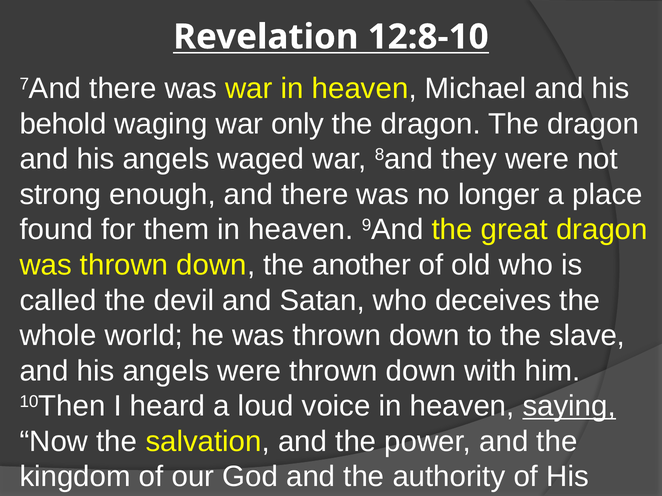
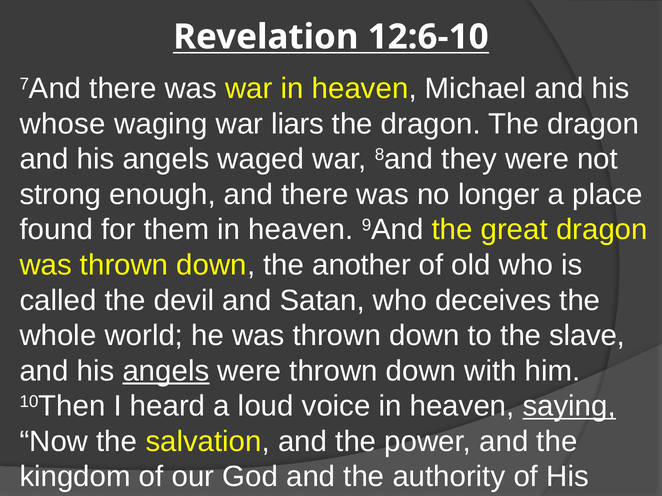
12:8-10: 12:8-10 -> 12:6-10
behold: behold -> whose
only: only -> liars
angels at (166, 371) underline: none -> present
